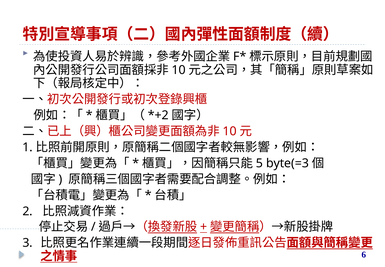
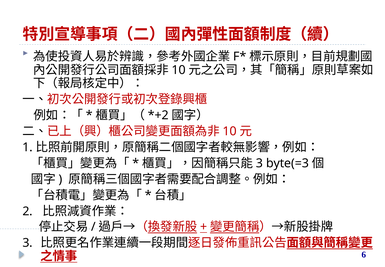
5 at (260, 163): 5 -> 3
